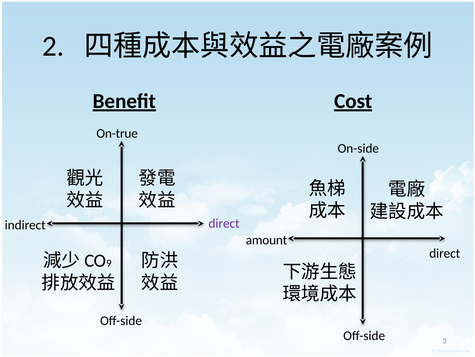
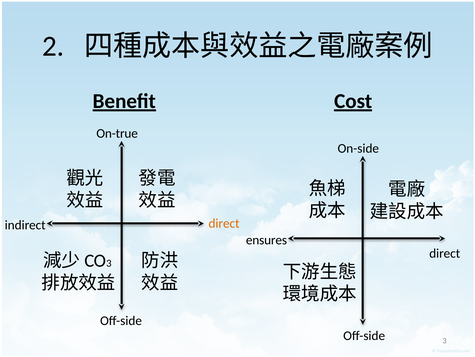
direct at (224, 223) colour: purple -> orange
amount: amount -> ensures
9 at (109, 263): 9 -> 3
